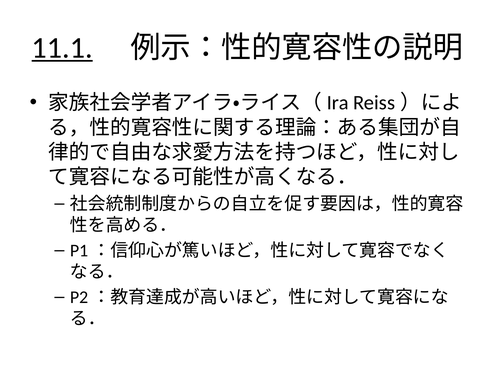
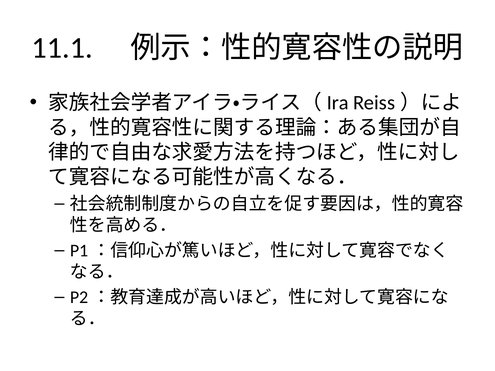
11.1 underline: present -> none
